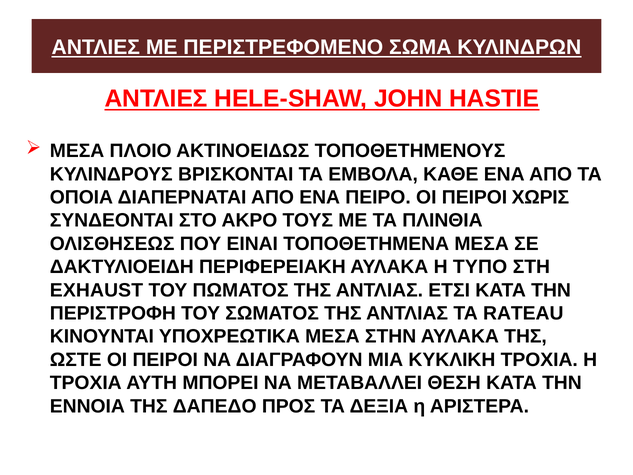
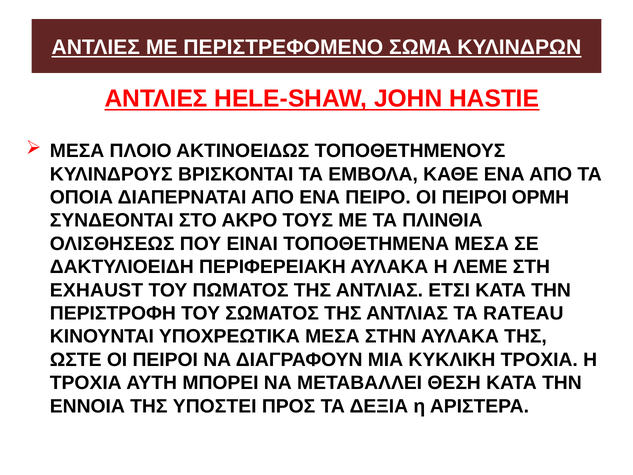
ΧΩΡΙΣ: ΧΩΡΙΣ -> ΟΡΜΗ
ΤΥΠΟ: ΤΥΠΟ -> ΛΕΜΕ
ΔΑΠΕΔΟ: ΔΑΠΕΔΟ -> ΥΠΟΣΤΕΙ
